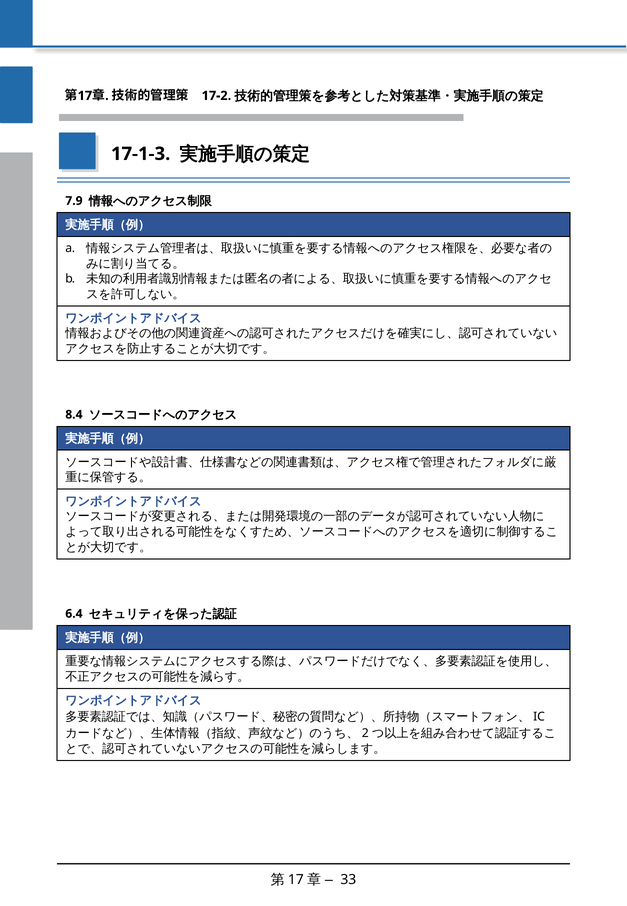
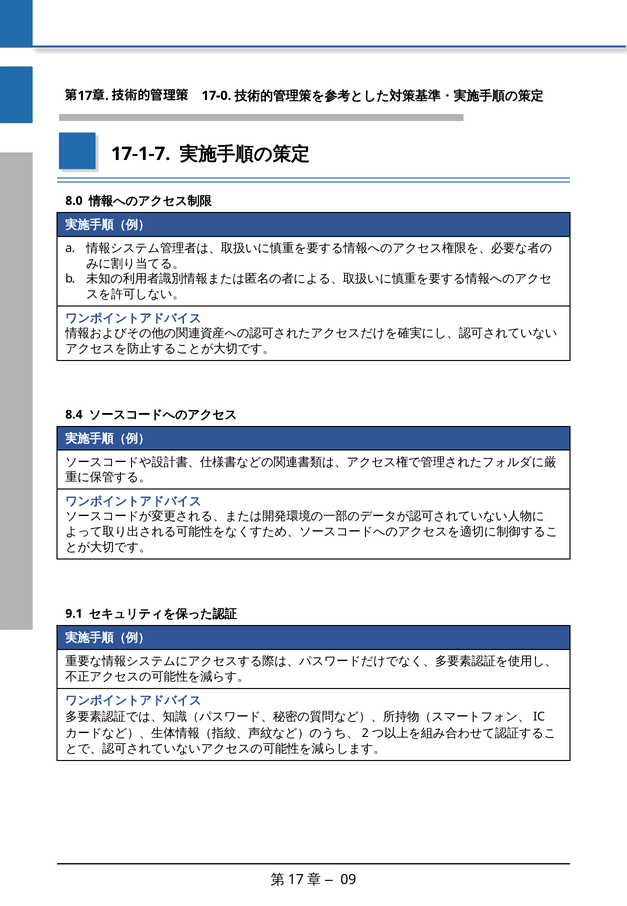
17-2: 17-2 -> 17-0
17-1-3: 17-1-3 -> 17-1-7
7.9: 7.9 -> 8.0
6.4: 6.4 -> 9.1
33: 33 -> 09
